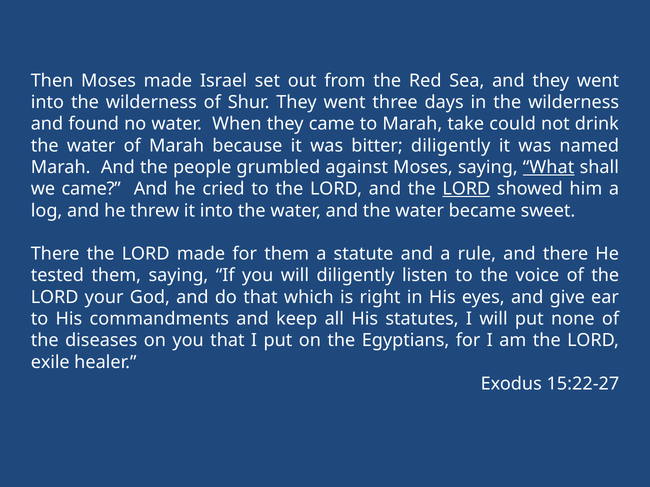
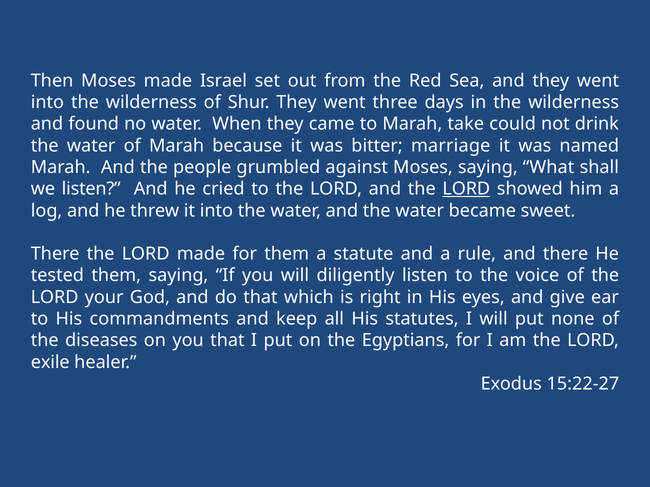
bitter diligently: diligently -> marriage
What underline: present -> none
we came: came -> listen
